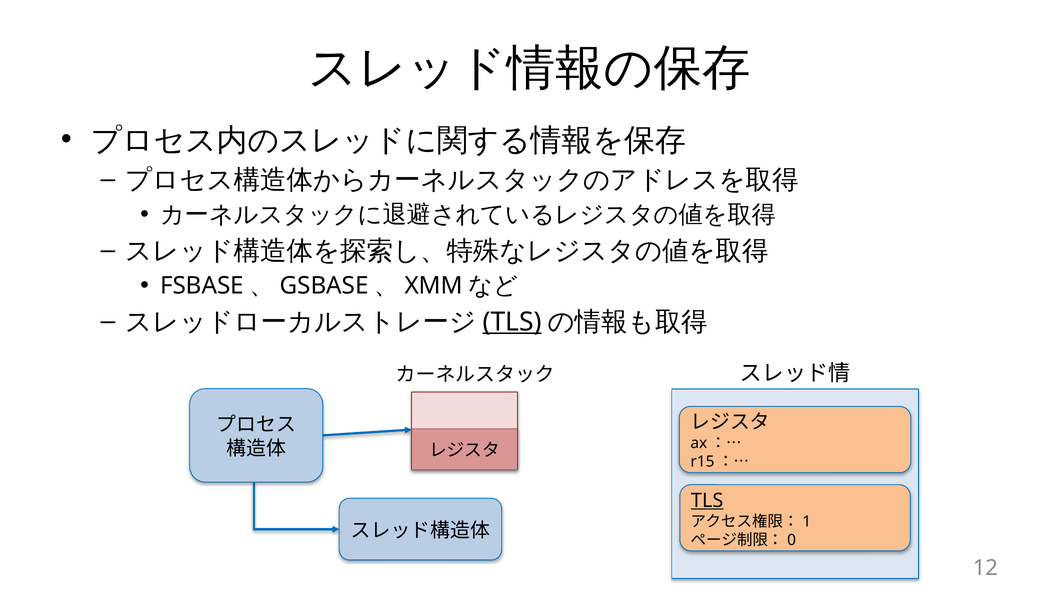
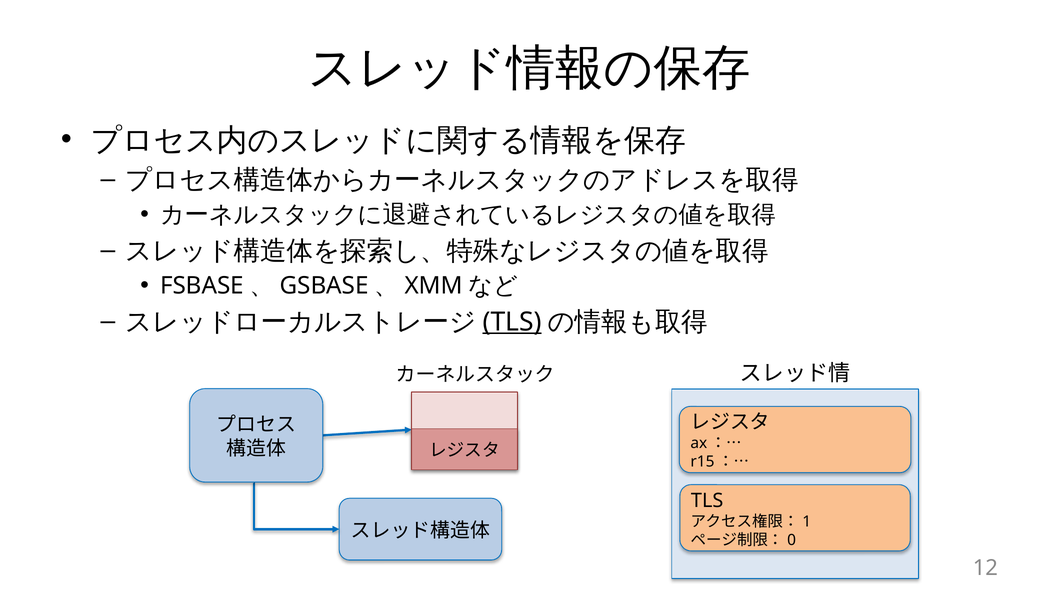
TLS at (707, 500) underline: present -> none
